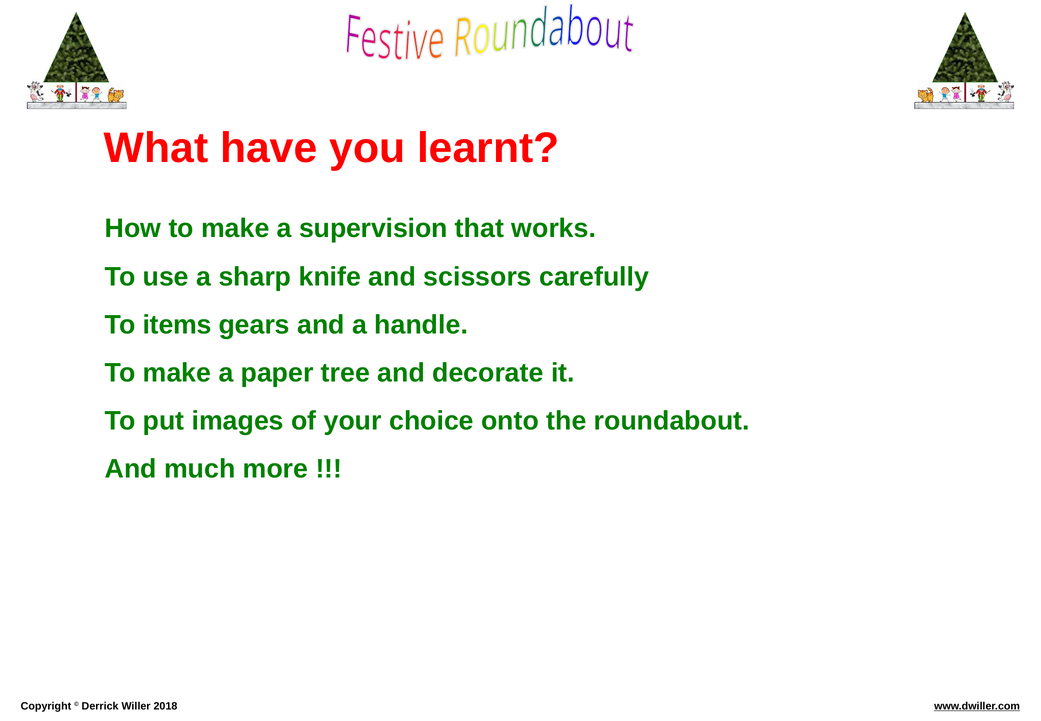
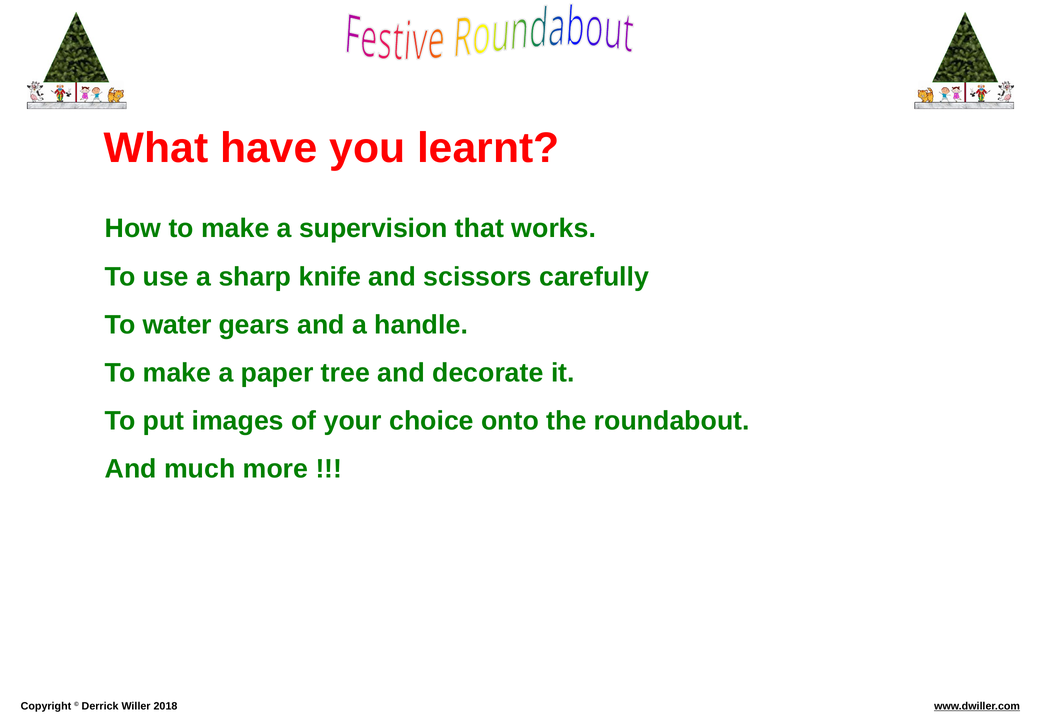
items: items -> water
